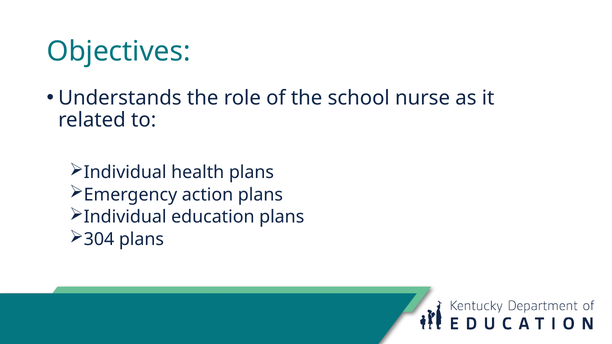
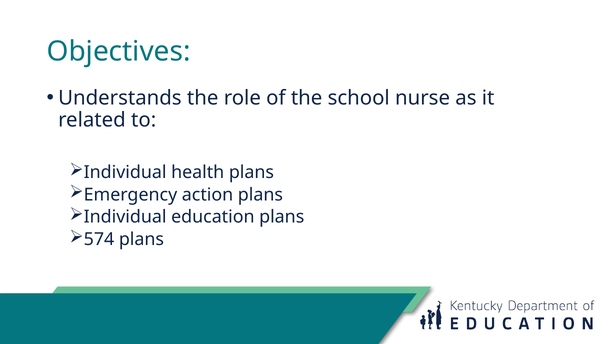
304: 304 -> 574
